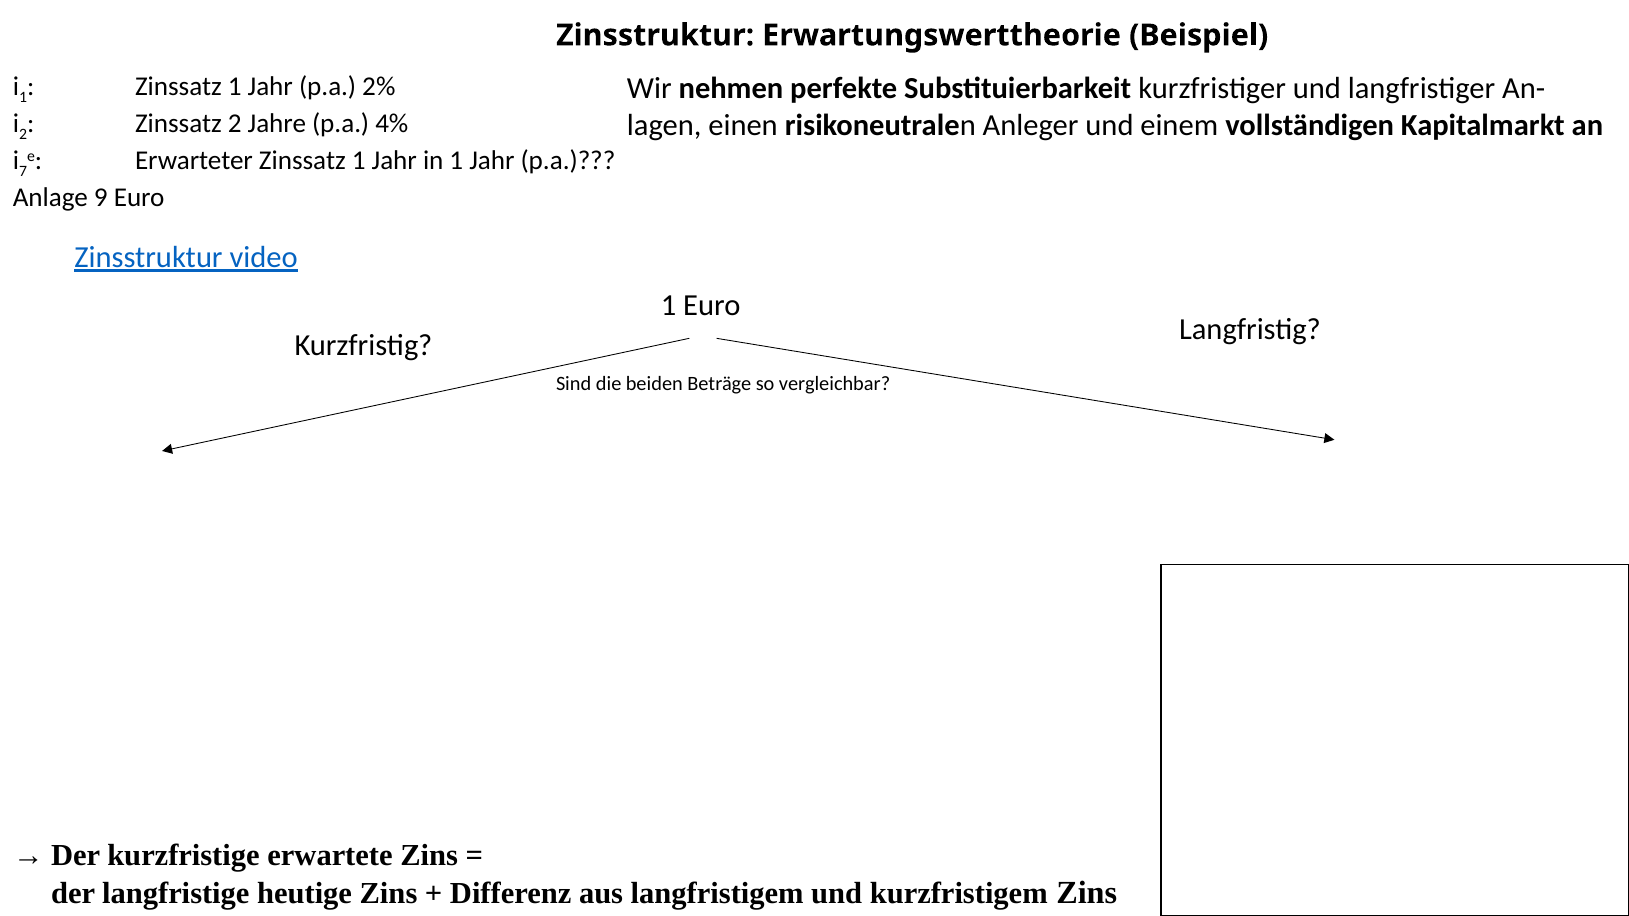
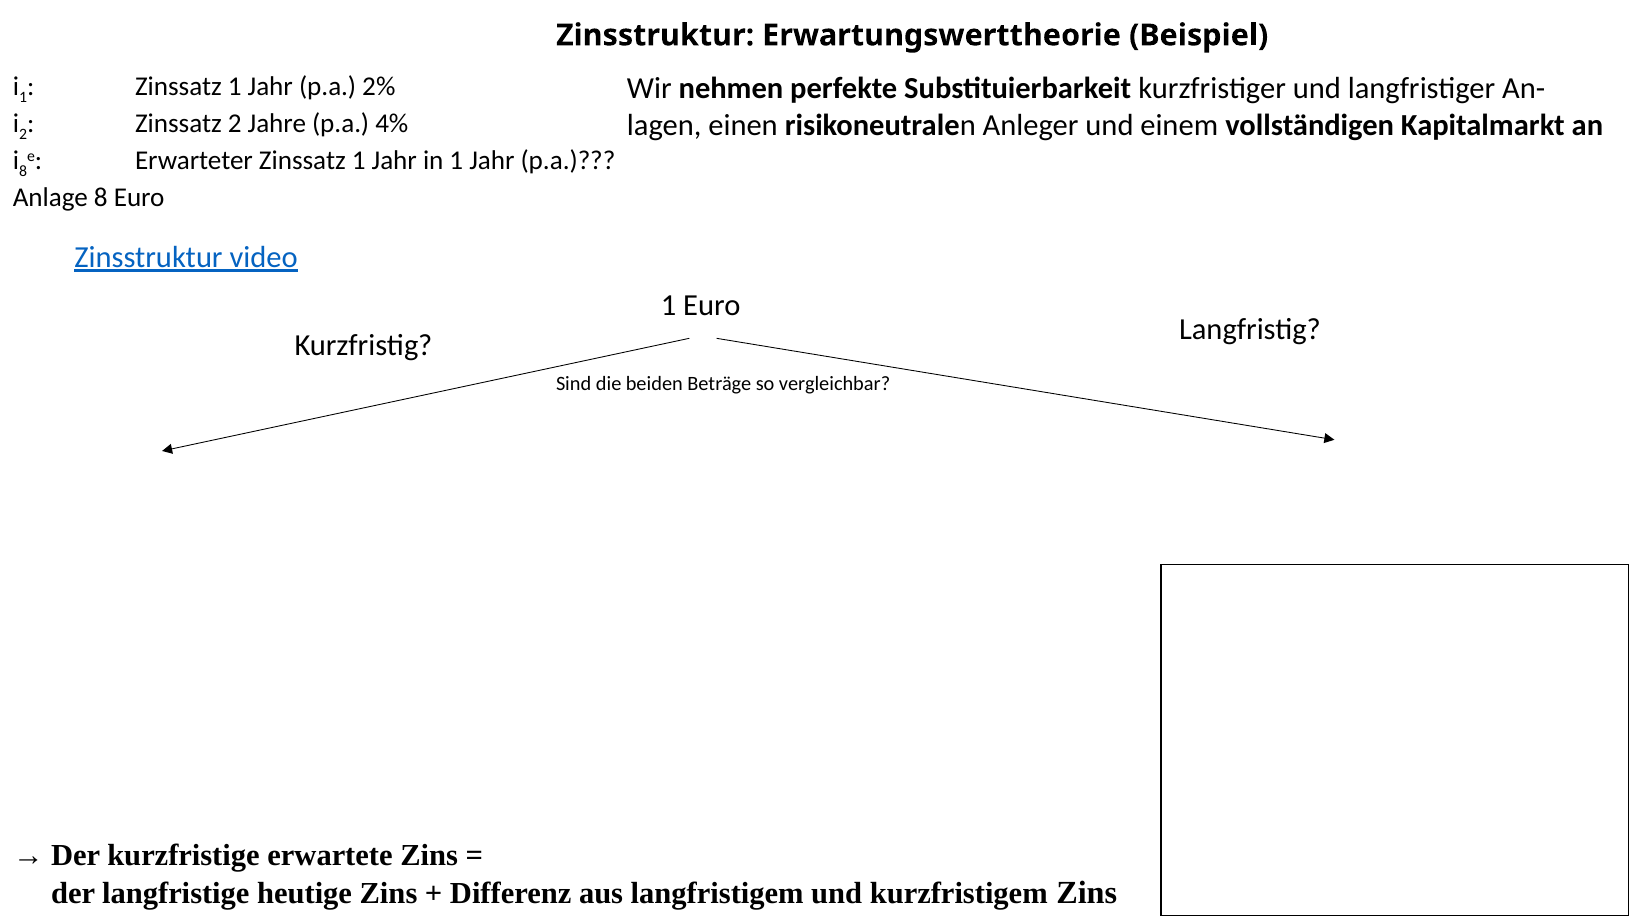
7 at (23, 171): 7 -> 8
Anlage 9: 9 -> 8
